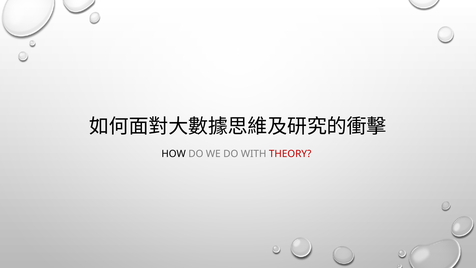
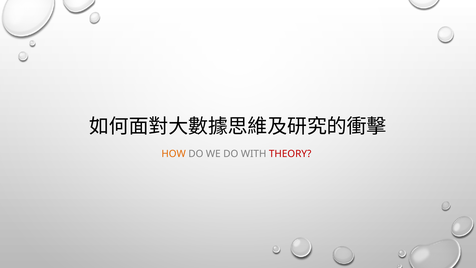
HOW colour: black -> orange
